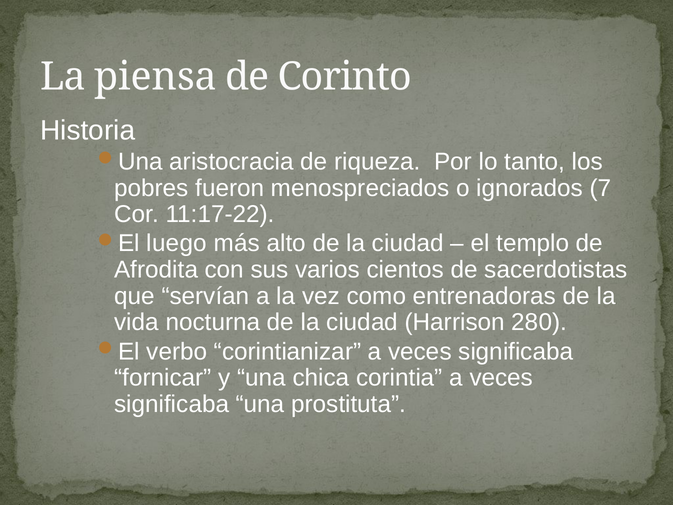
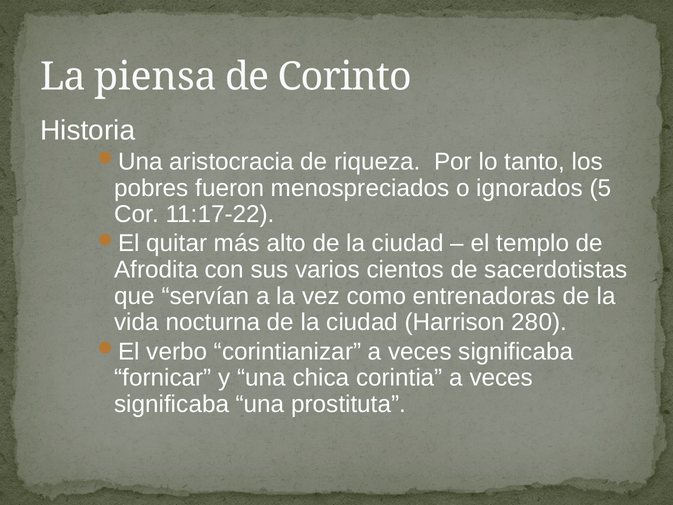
7: 7 -> 5
luego: luego -> quitar
